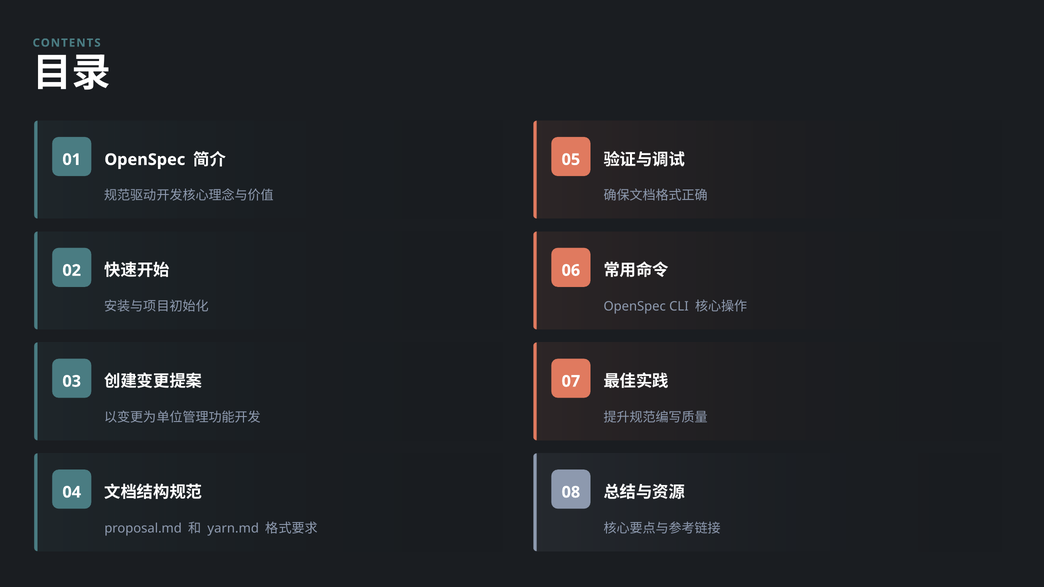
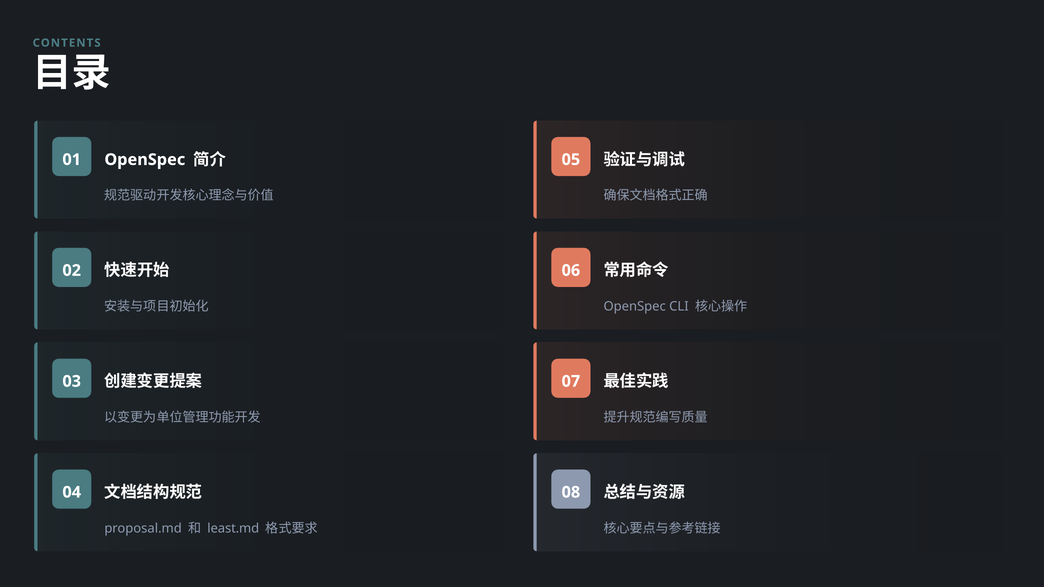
yarn.md: yarn.md -> least.md
